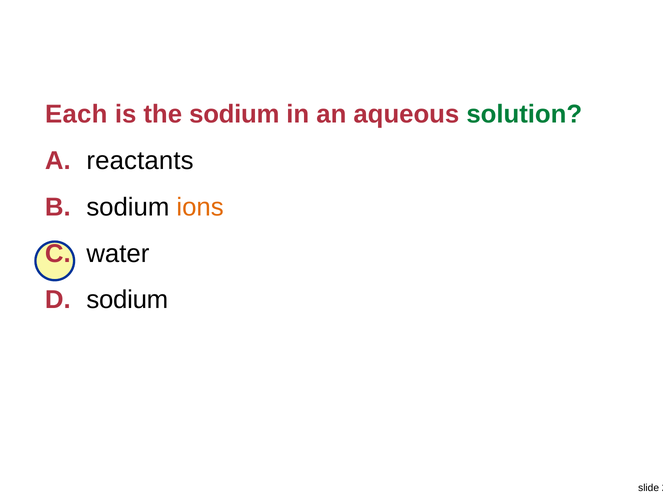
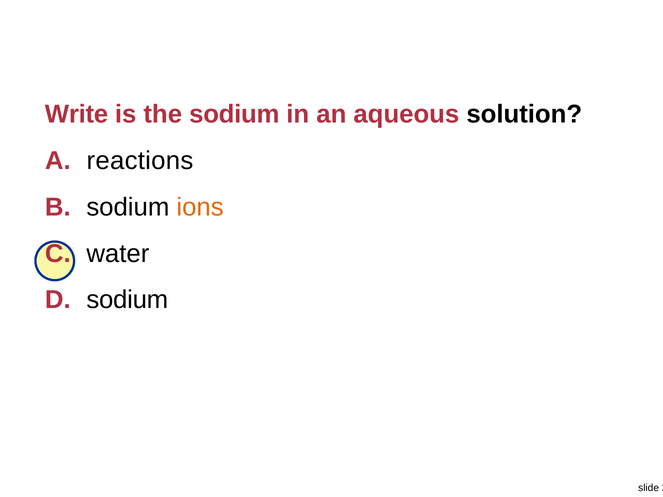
Each: Each -> Write
solution colour: green -> black
reactants: reactants -> reactions
